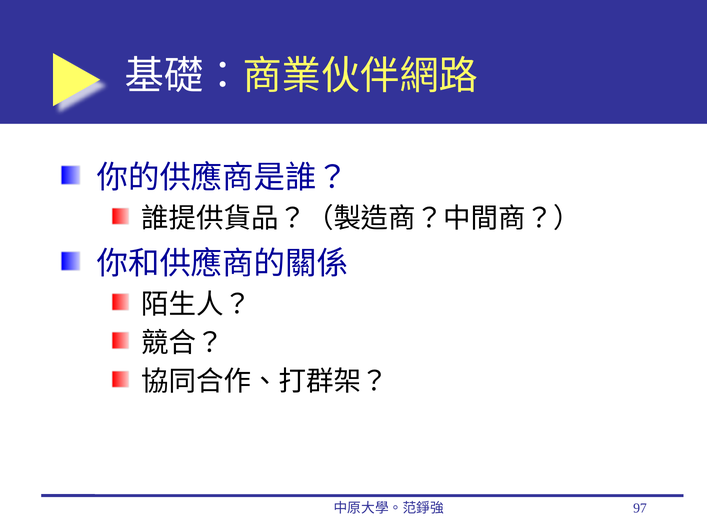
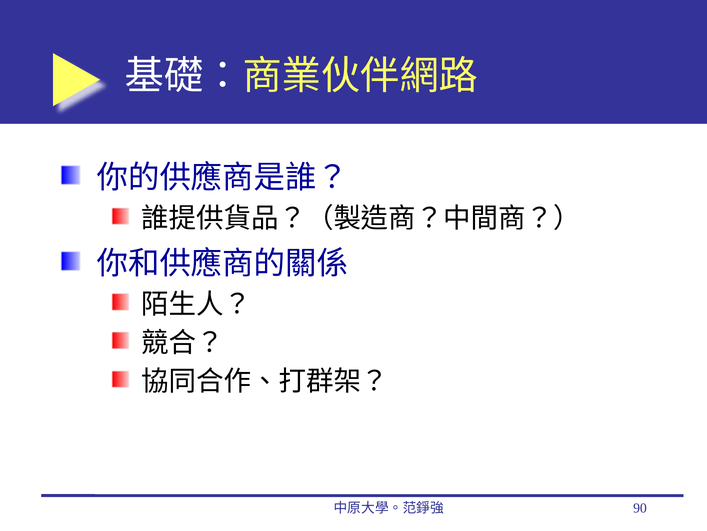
97: 97 -> 90
